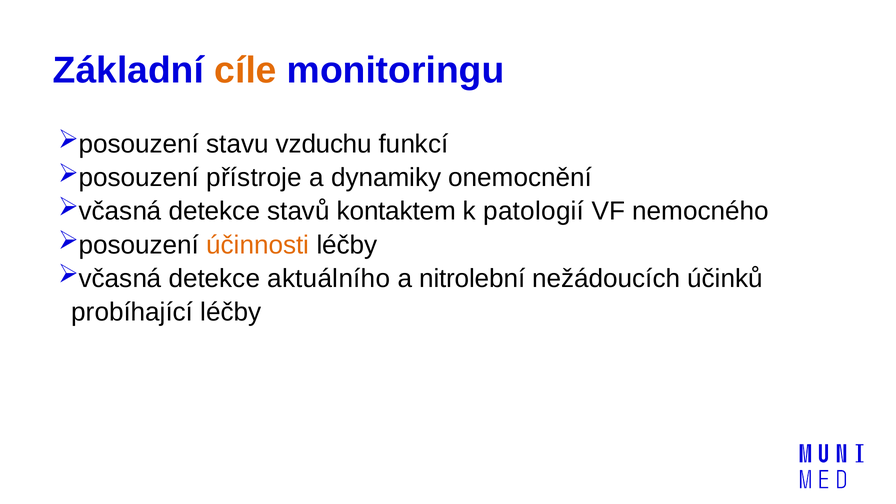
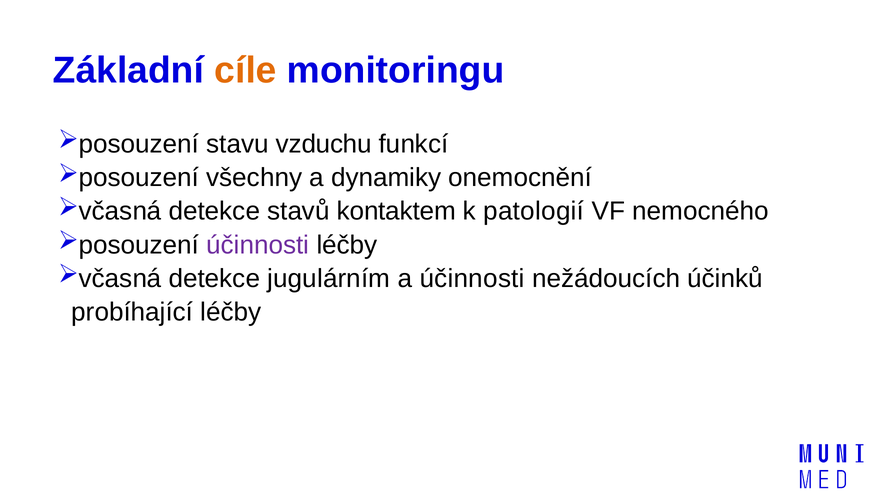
přístroje: přístroje -> všechny
účinnosti at (258, 245) colour: orange -> purple
aktuálního: aktuálního -> jugulárním
a nitrolební: nitrolební -> účinnosti
